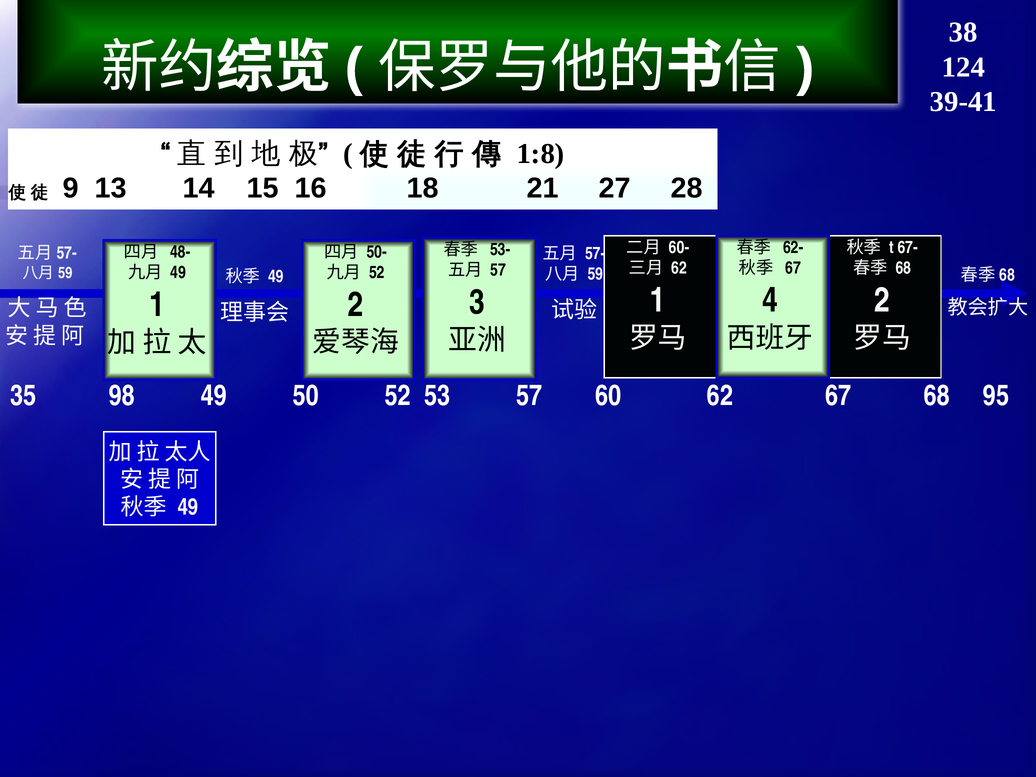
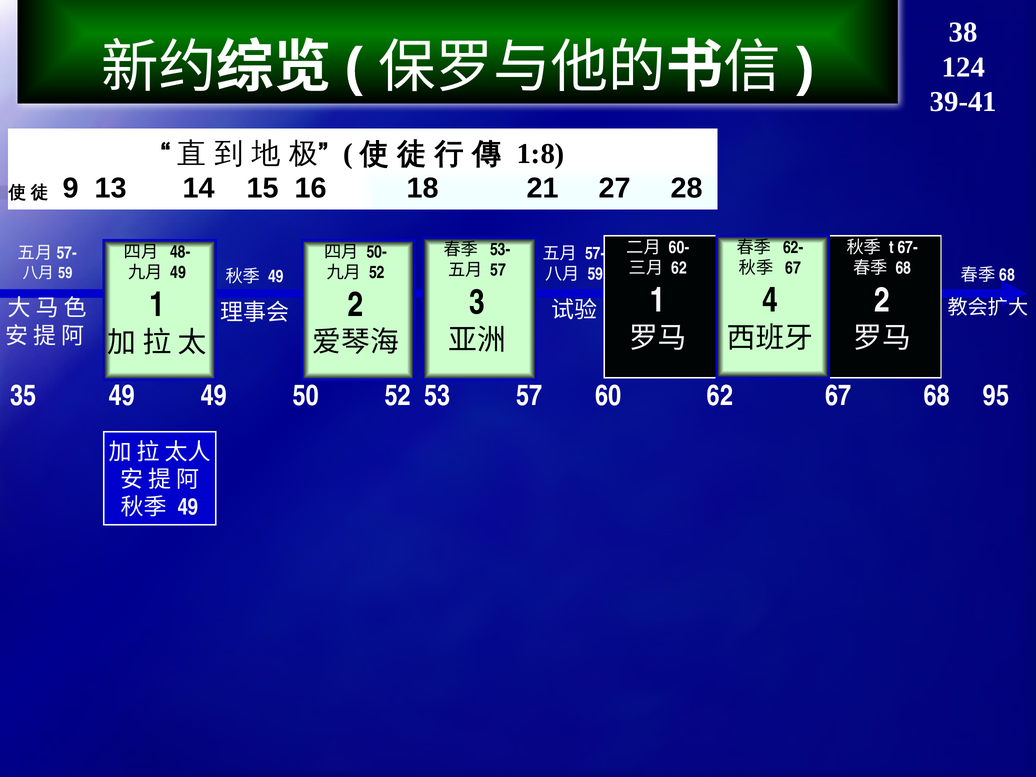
35 98: 98 -> 49
